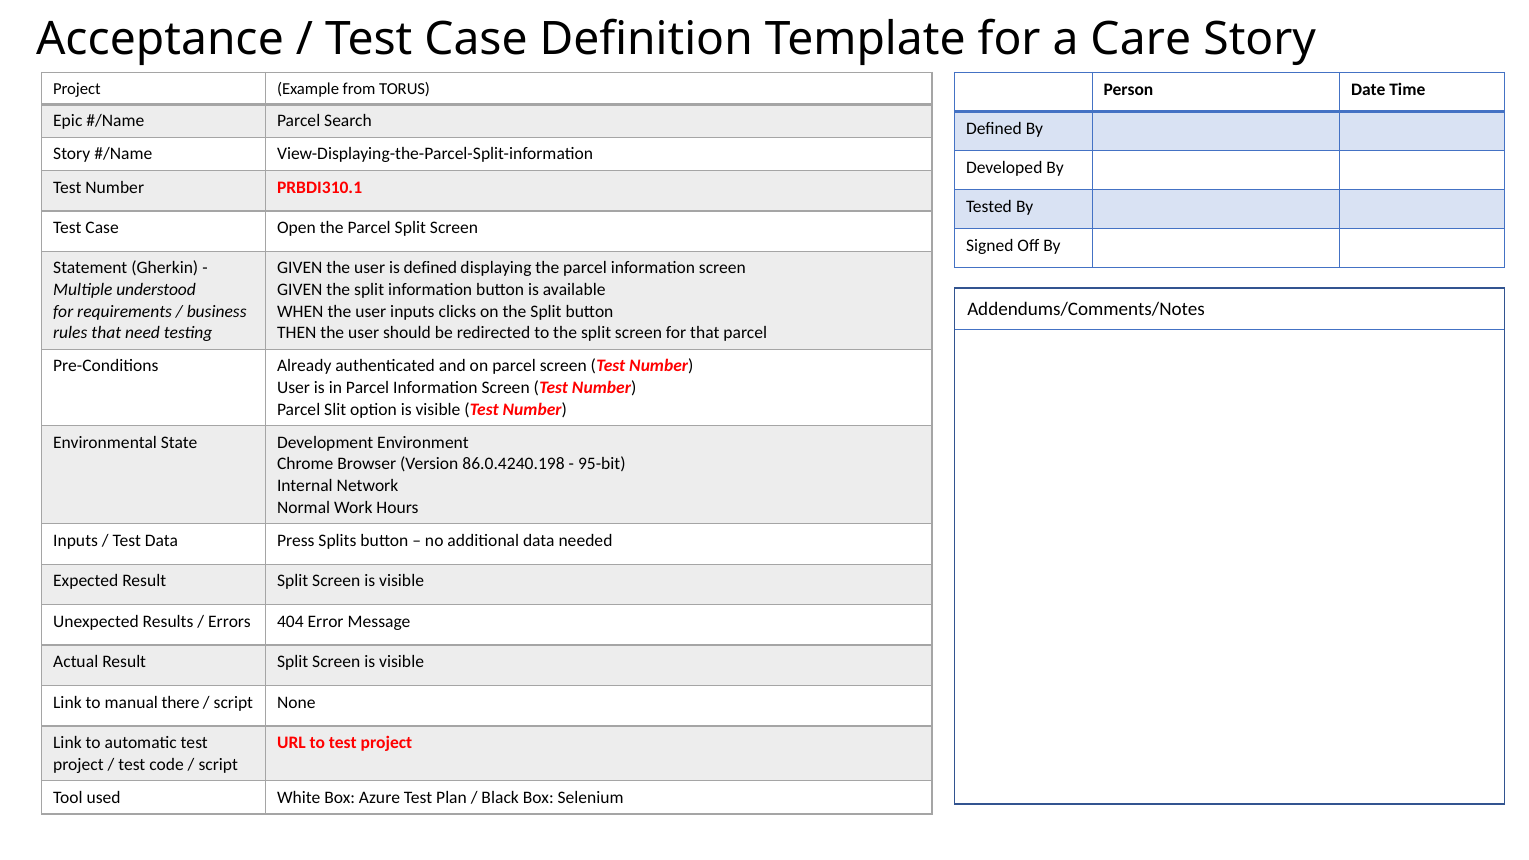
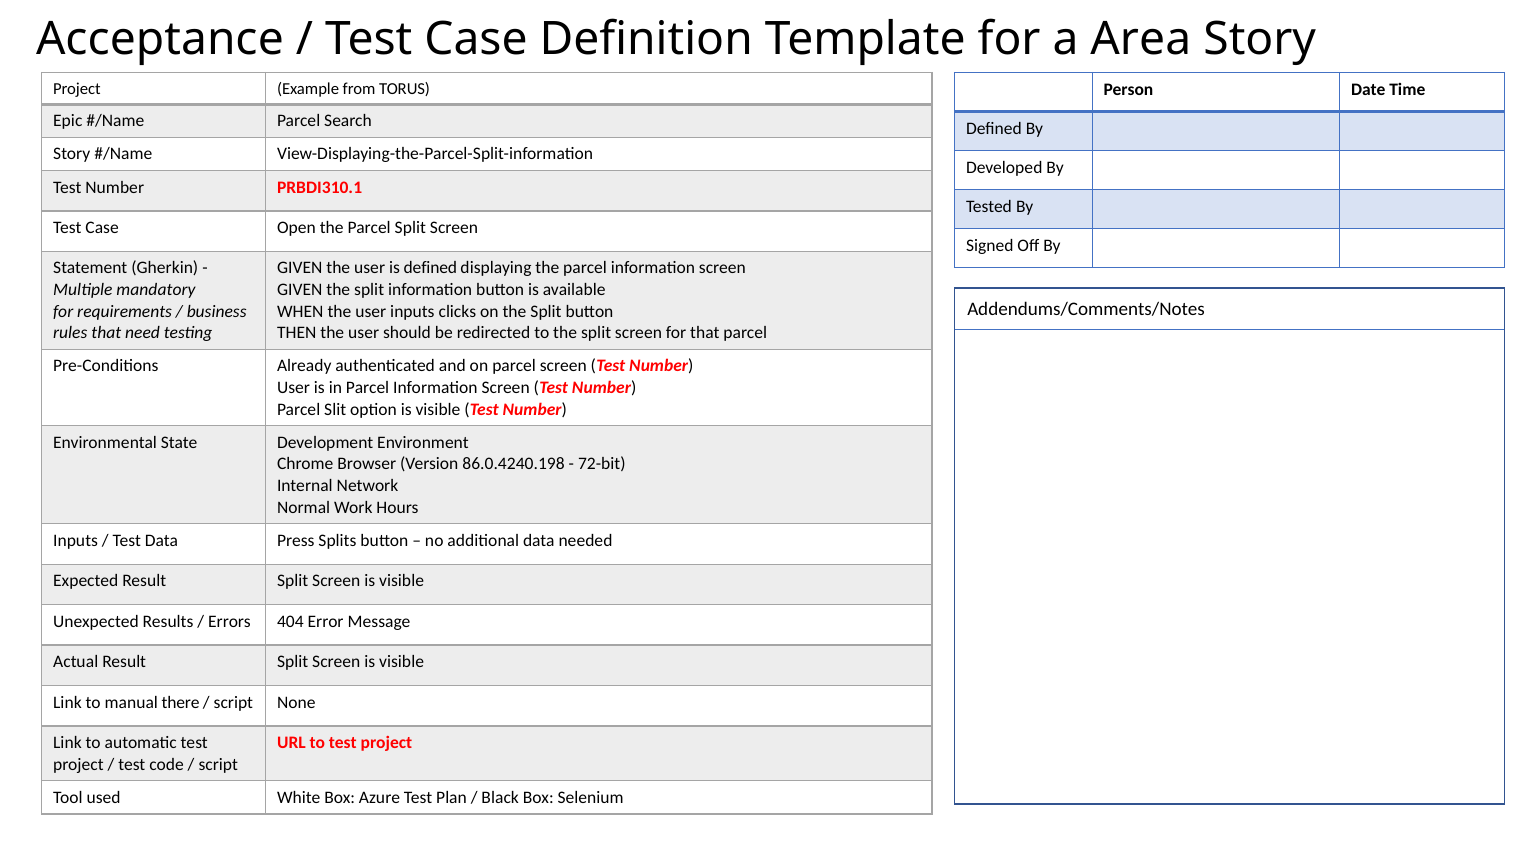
Care: Care -> Area
understood: understood -> mandatory
95-bit: 95-bit -> 72-bit
